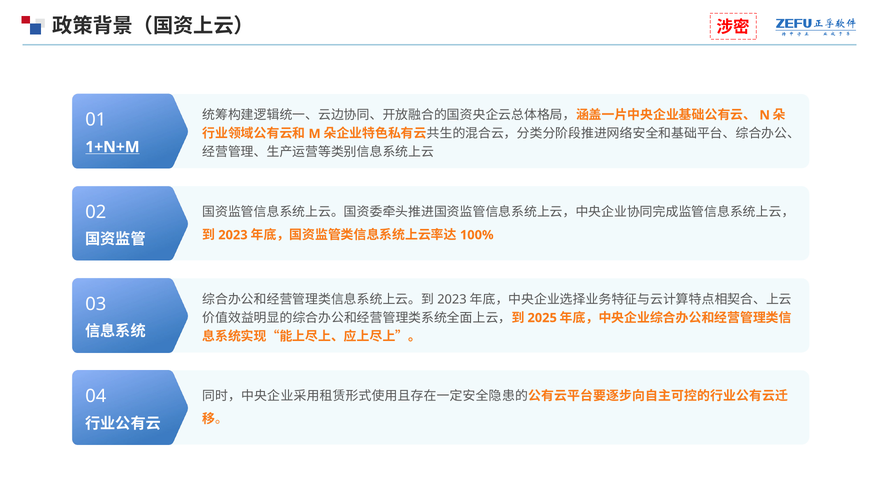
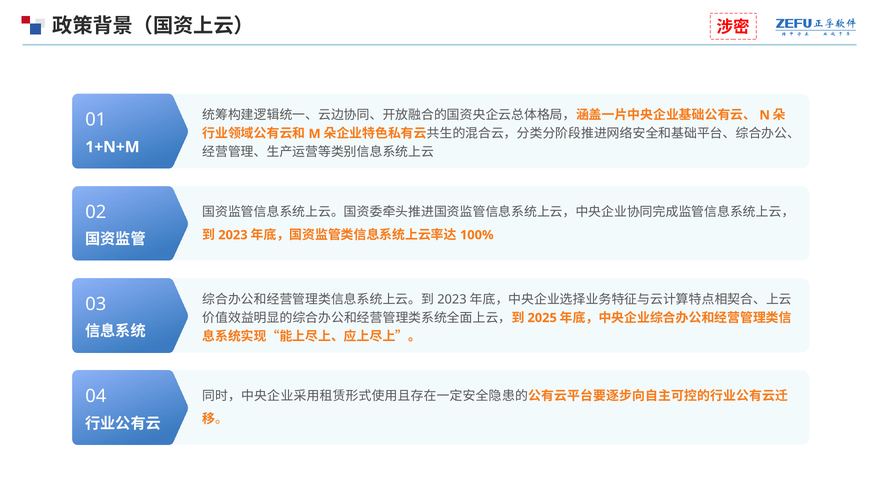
1+N+M underline: present -> none
